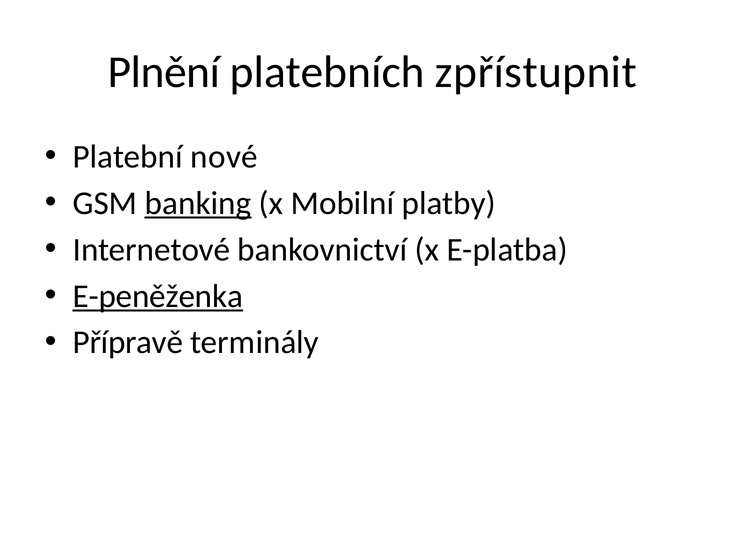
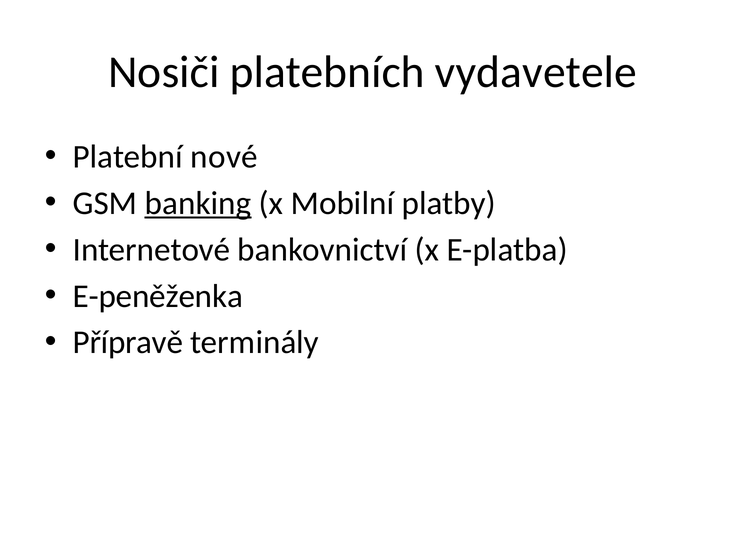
Plnění: Plnění -> Nosiči
zpřístupnit: zpřístupnit -> vydavetele
E-peněženka underline: present -> none
